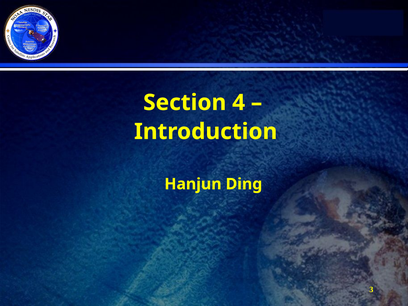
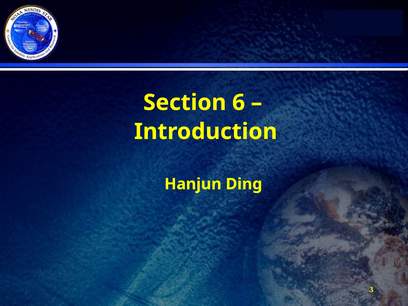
4: 4 -> 6
